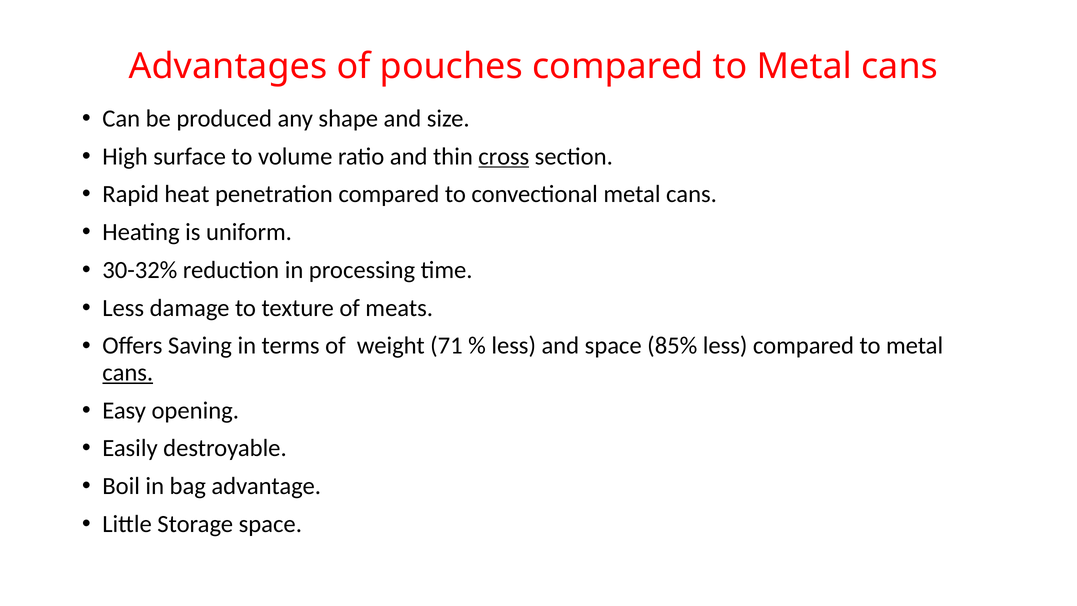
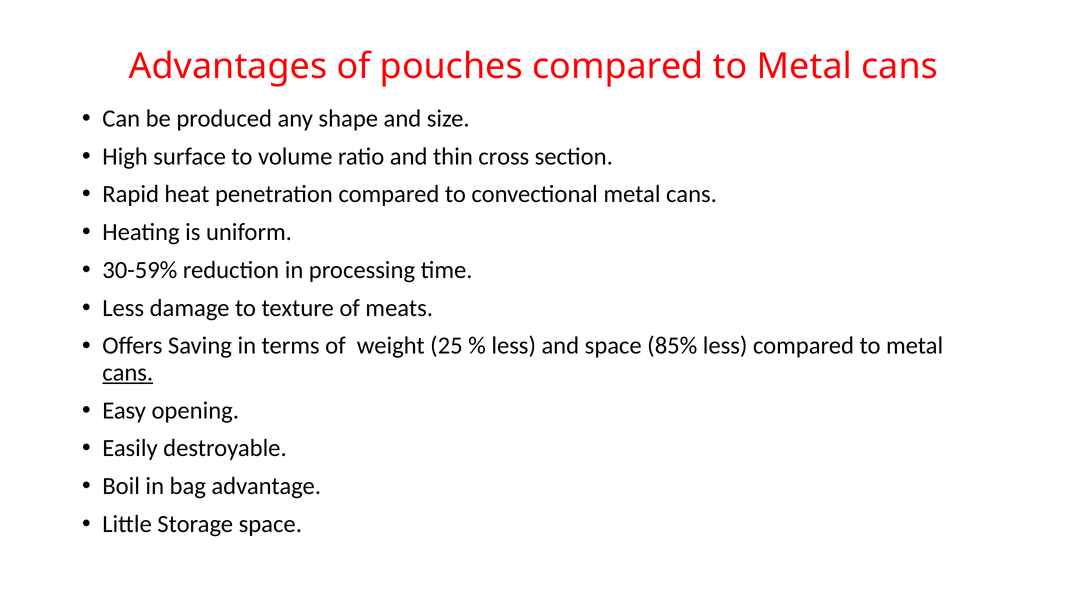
cross underline: present -> none
30-32%: 30-32% -> 30-59%
71: 71 -> 25
